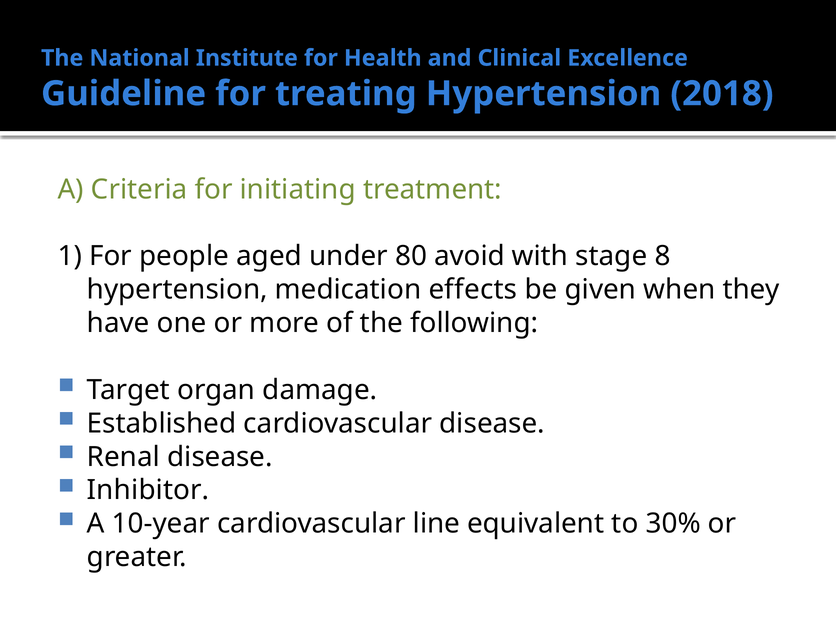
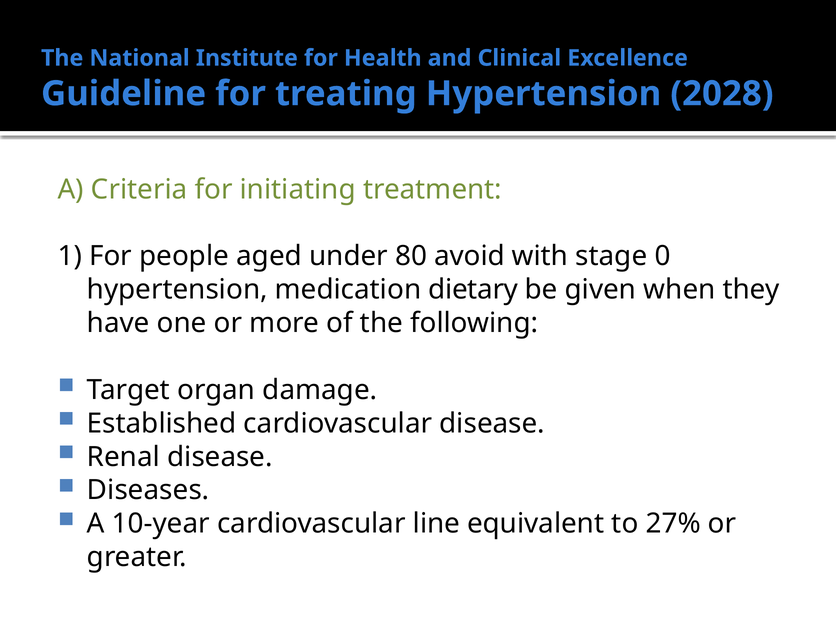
2018: 2018 -> 2028
8: 8 -> 0
effects: effects -> dietary
Inhibitor: Inhibitor -> Diseases
30%: 30% -> 27%
